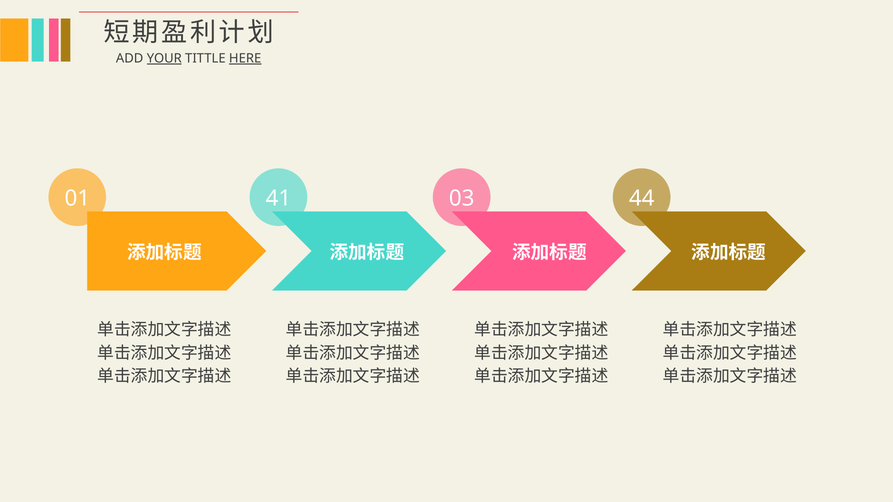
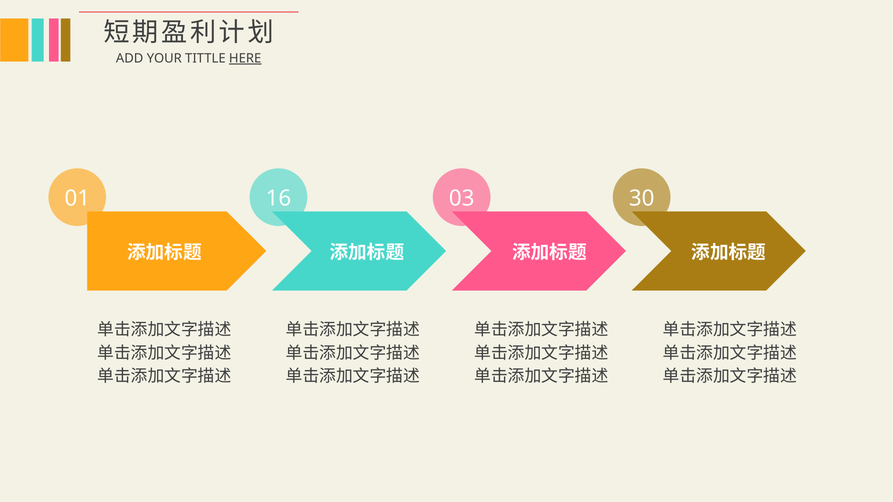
YOUR underline: present -> none
41: 41 -> 16
44: 44 -> 30
